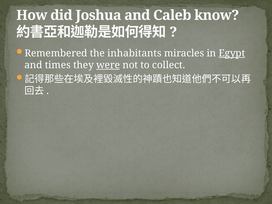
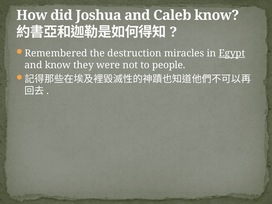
inhabitants: inhabitants -> destruction
and times: times -> know
were underline: present -> none
collect: collect -> people
